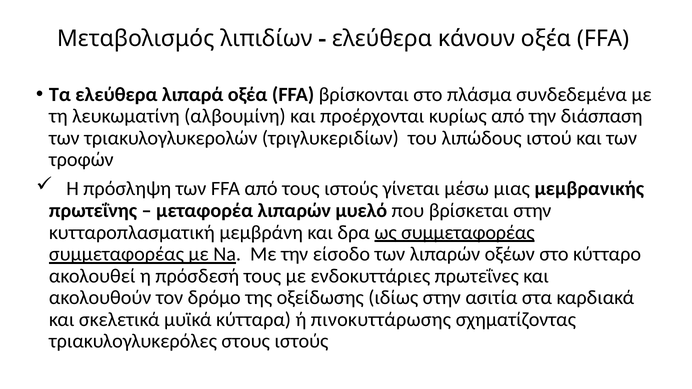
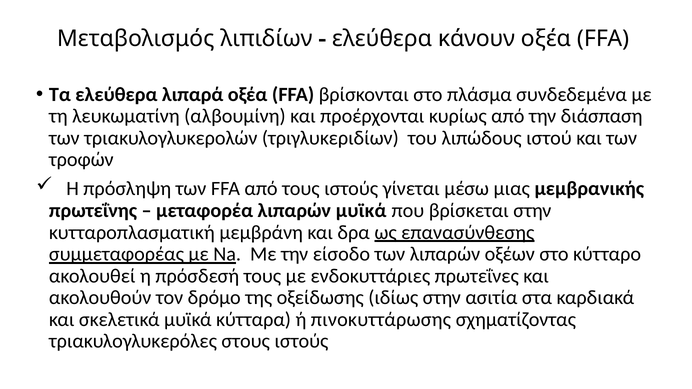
λιπαρών μυελό: μυελό -> μυϊκά
ως συμμεταφορέας: συμμεταφορέας -> επανασύνθεσης
